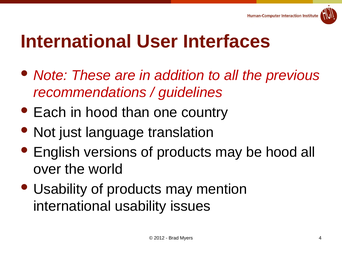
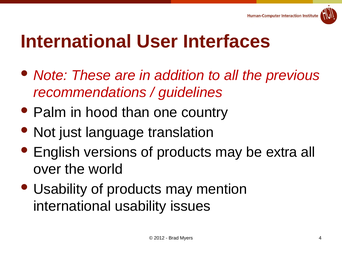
Each: Each -> Palm
be hood: hood -> extra
